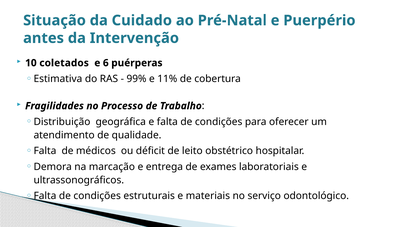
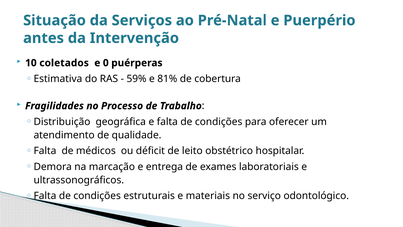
Cuidado: Cuidado -> Serviços
6: 6 -> 0
99%: 99% -> 59%
11%: 11% -> 81%
